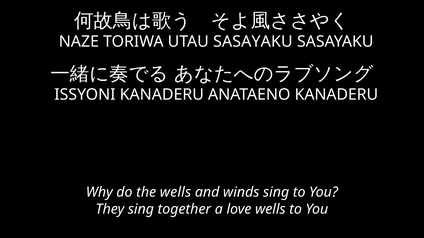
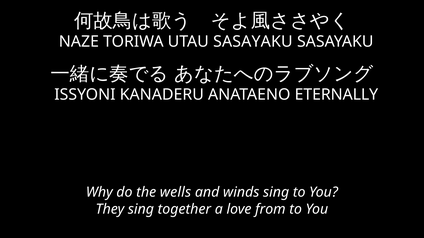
ANATAENO KANADERU: KANADERU -> ETERNALLY
love wells: wells -> from
